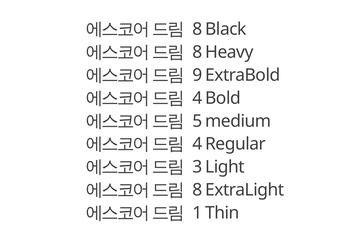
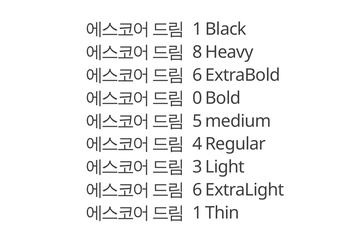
8 at (197, 29): 8 -> 1
9 at (197, 75): 9 -> 6
4 at (197, 98): 4 -> 0
8 at (197, 190): 8 -> 6
